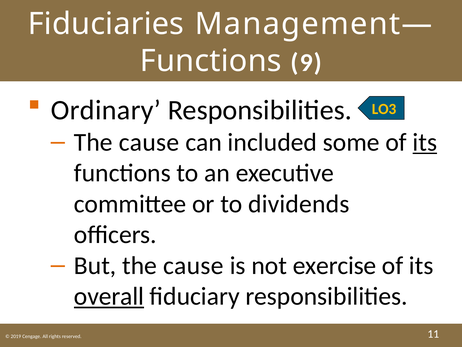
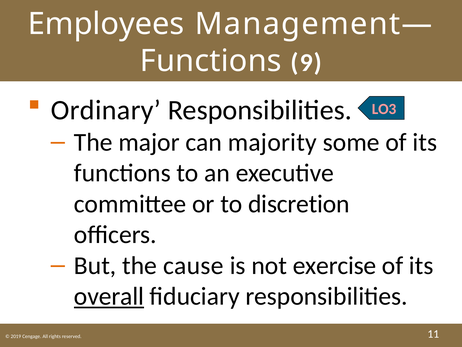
Fiduciaries: Fiduciaries -> Employees
LO3 colour: yellow -> pink
cause at (149, 142): cause -> major
included: included -> majority
its at (425, 142) underline: present -> none
dividends: dividends -> discretion
